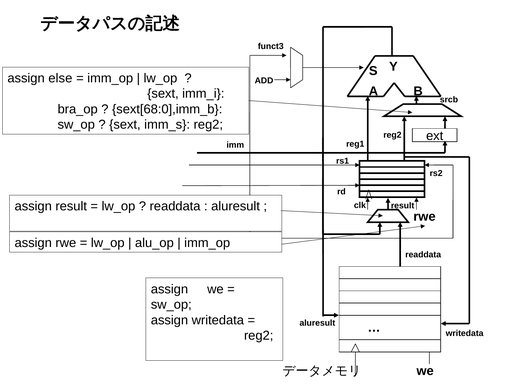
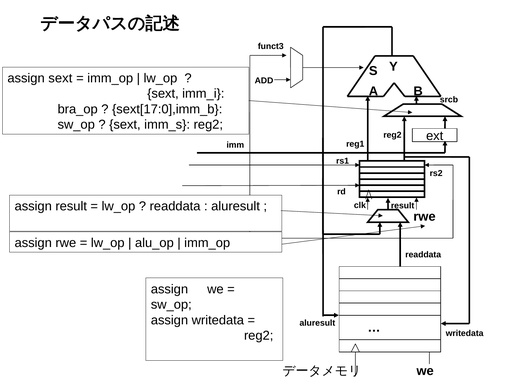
assign else: else -> sext
sext[68:0],imm_b: sext[68:0],imm_b -> sext[17:0],imm_b
